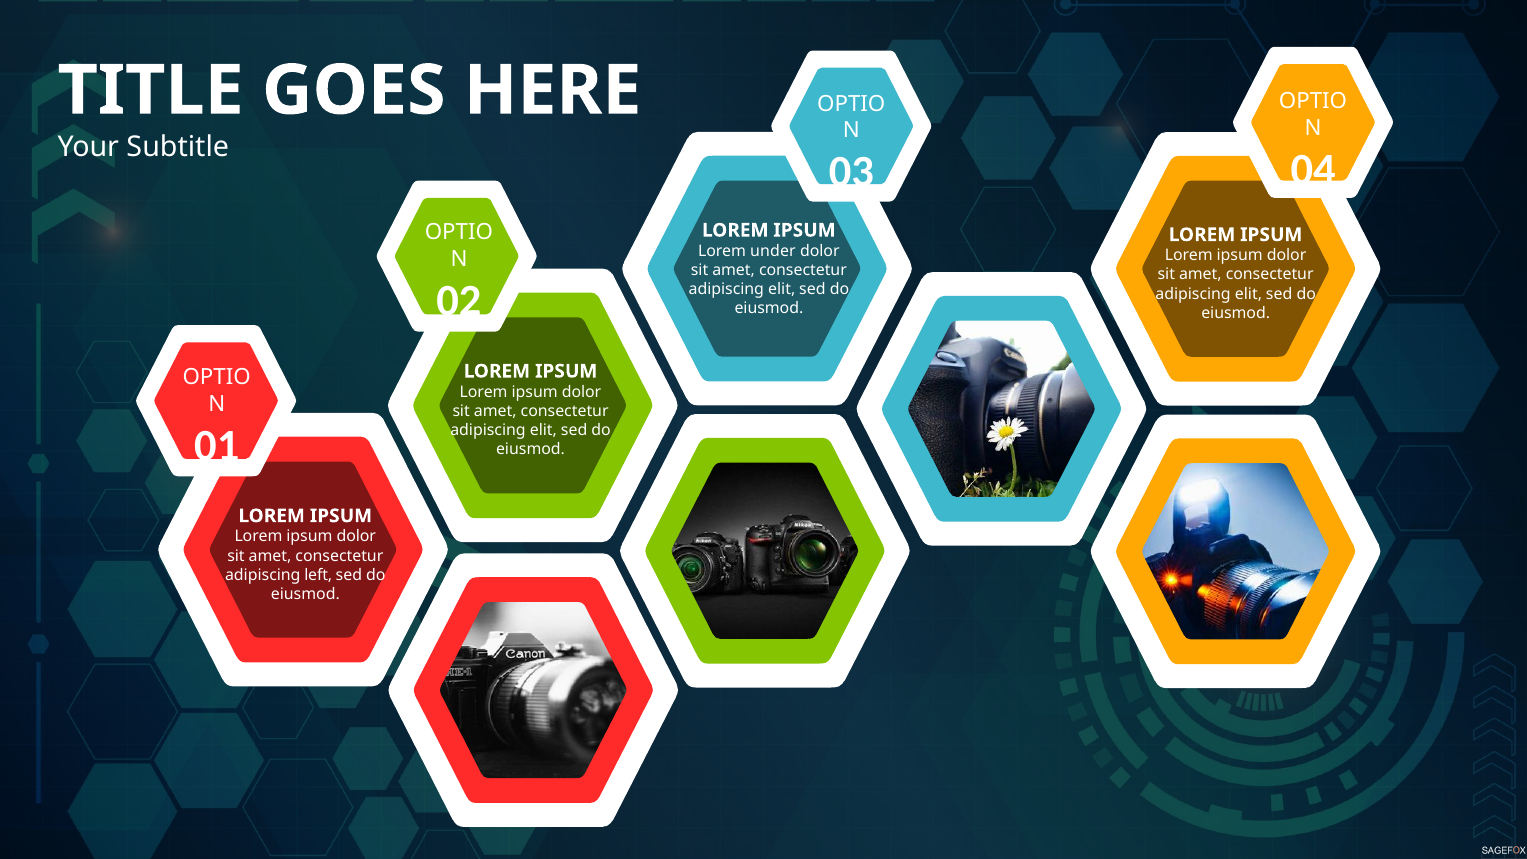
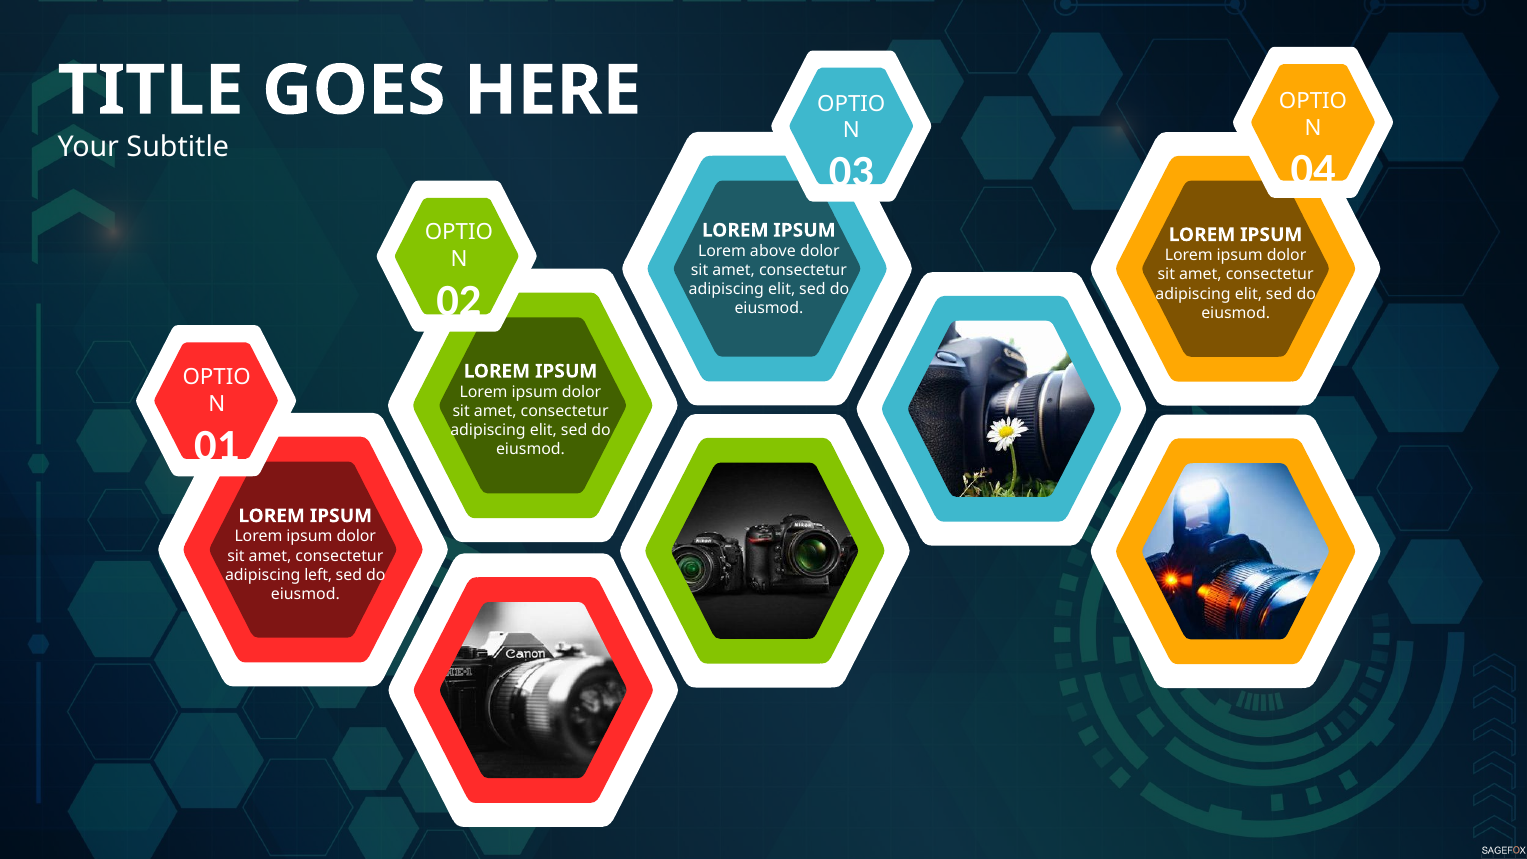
under: under -> above
